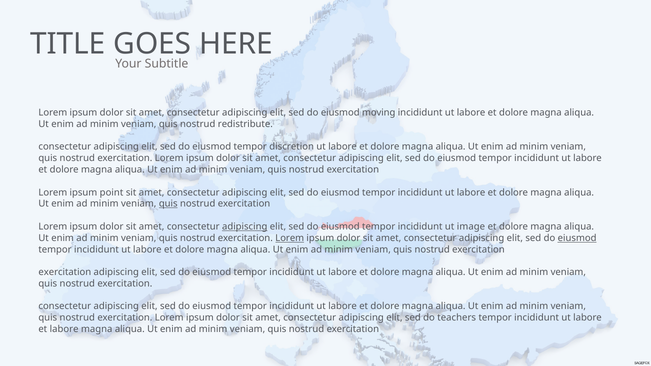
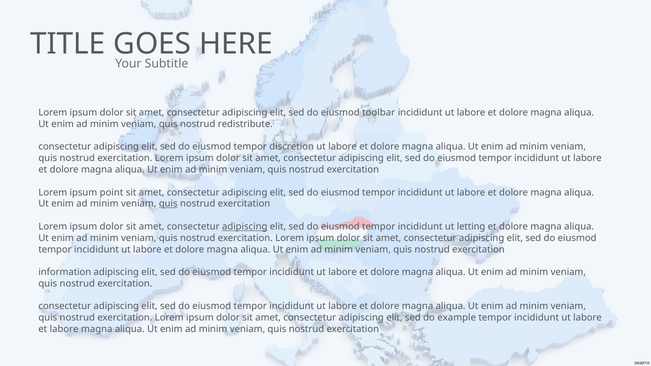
moving: moving -> toolbar
image: image -> letting
Lorem at (290, 238) underline: present -> none
eiusmod at (577, 238) underline: present -> none
exercitation at (65, 272): exercitation -> information
teachers: teachers -> example
